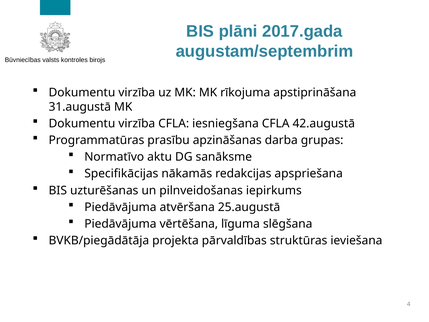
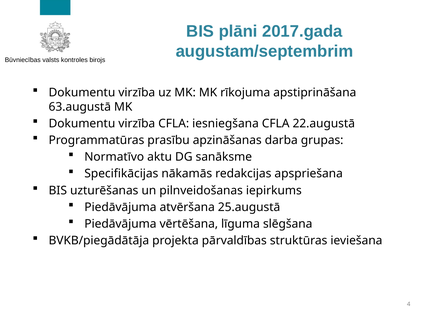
31.augustā: 31.augustā -> 63.augustā
42.augustā: 42.augustā -> 22.augustā
